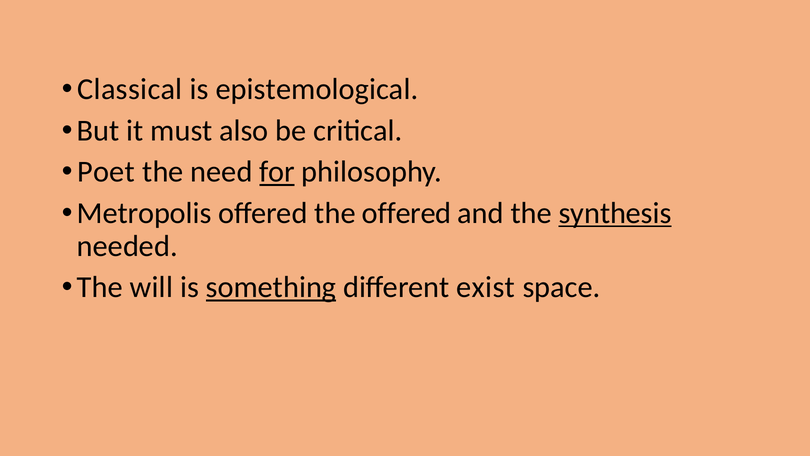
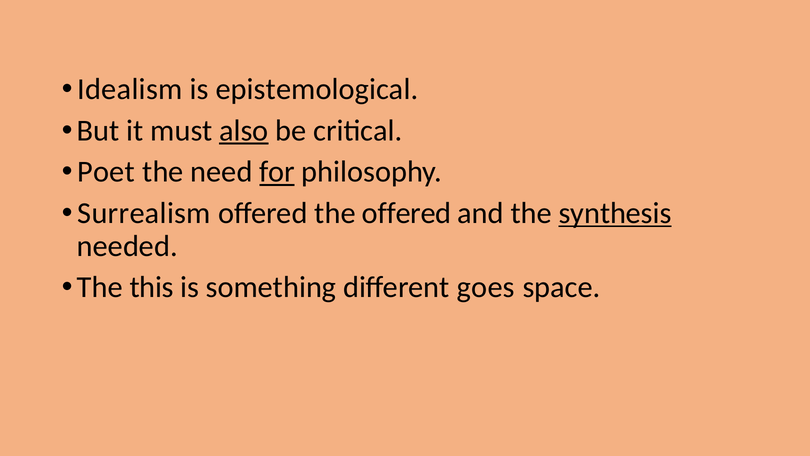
Classical: Classical -> Idealism
also underline: none -> present
Metropolis: Metropolis -> Surrealism
will: will -> this
something underline: present -> none
exist: exist -> goes
